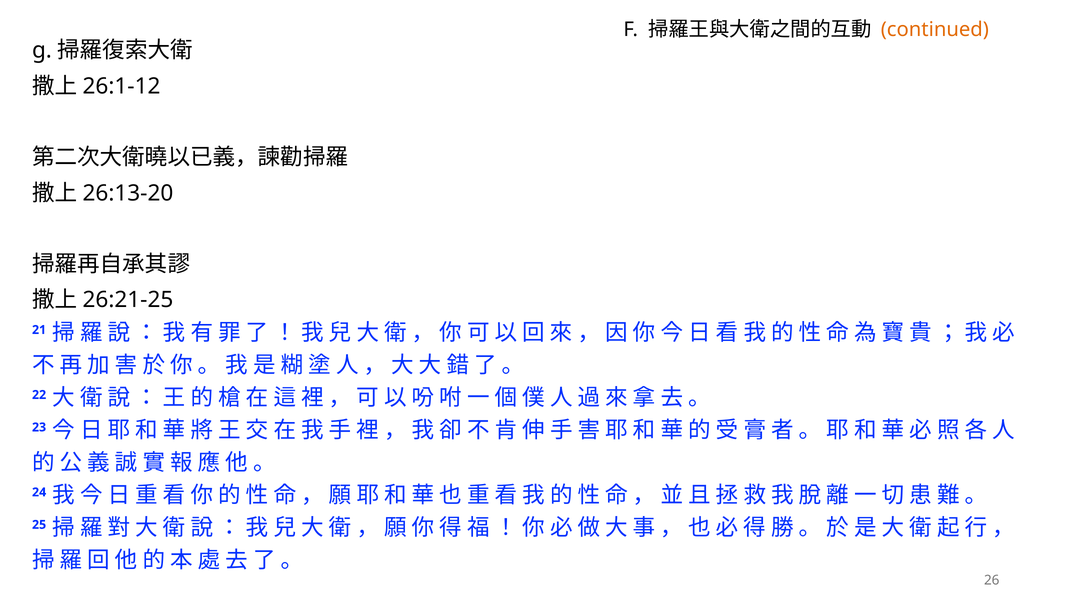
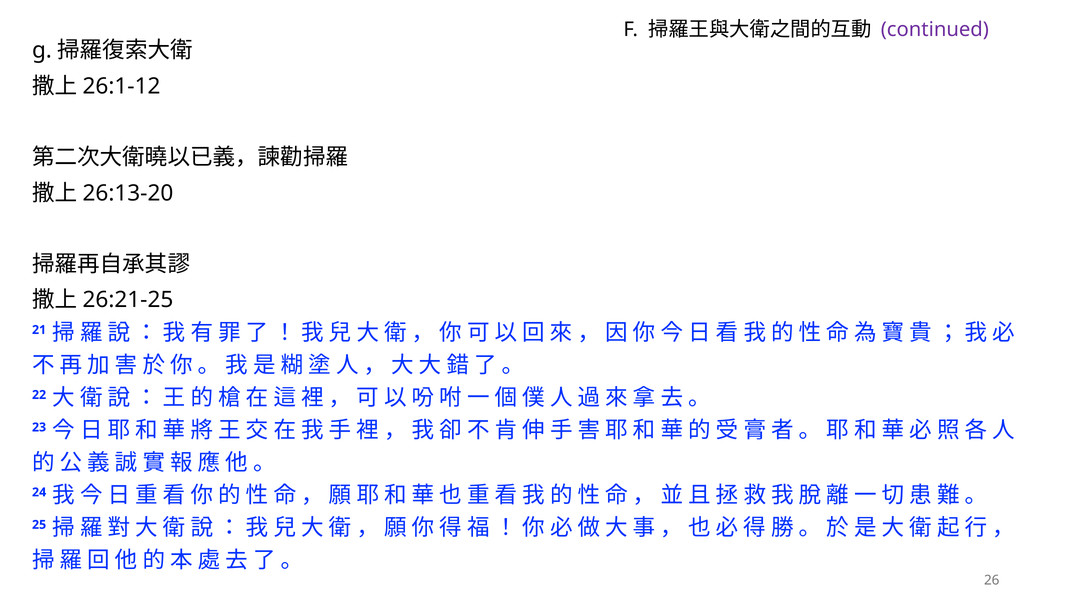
continued colour: orange -> purple
